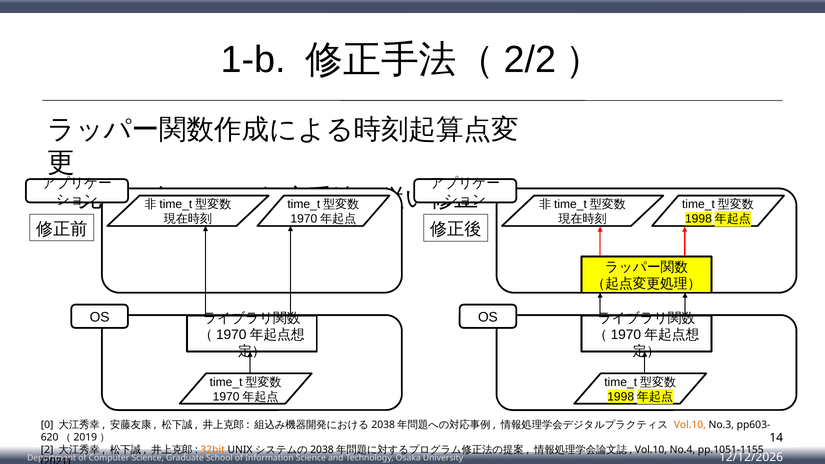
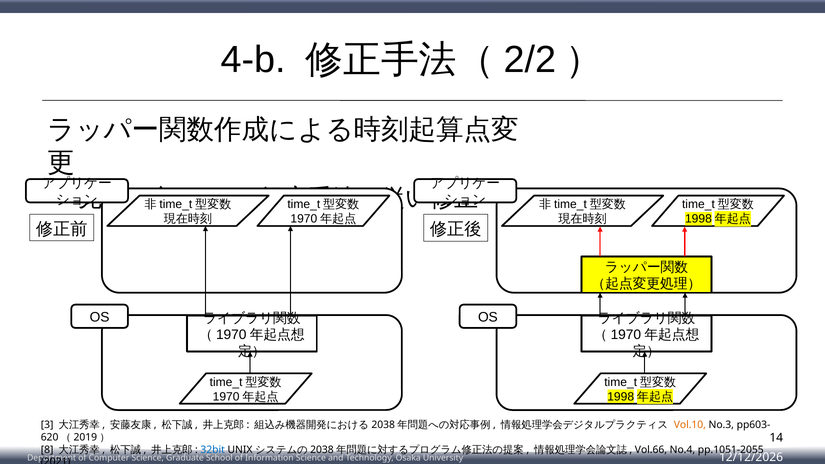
1-b: 1-b -> 4-b
0: 0 -> 3
2: 2 -> 8
32bit colour: orange -> blue
Vol.10 at (651, 450): Vol.10 -> Vol.66
pp.1051-1155: pp.1051-1155 -> pp.1051-2055
